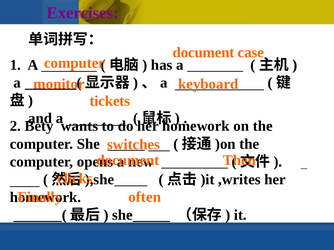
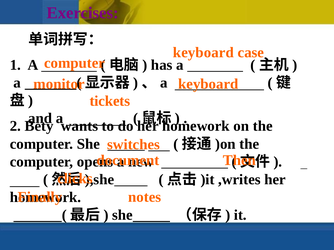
document at (204, 53): document -> keyboard
often: often -> notes
